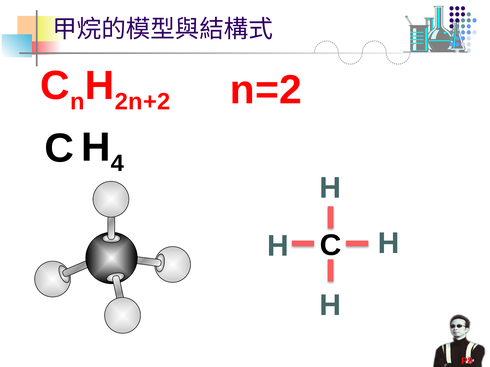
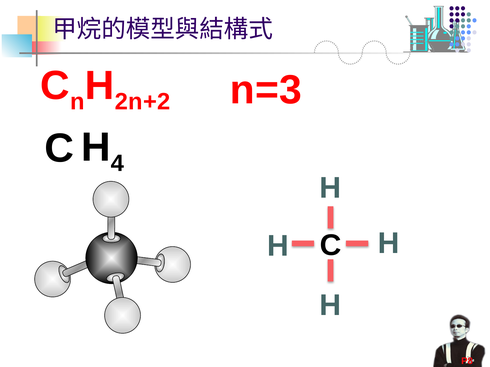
n=2: n=2 -> n=3
